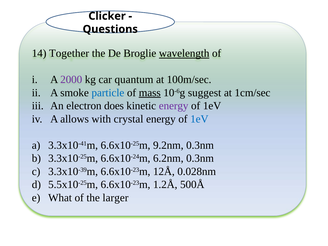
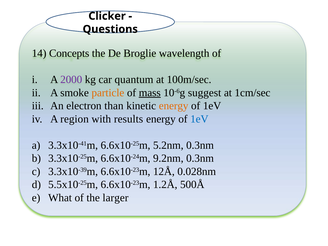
Together: Together -> Concepts
wavelength underline: present -> none
particle colour: blue -> orange
does: does -> than
energy at (174, 106) colour: purple -> orange
allows: allows -> region
crystal: crystal -> results
9.2nm: 9.2nm -> 5.2nm
6.2nm: 6.2nm -> 9.2nm
